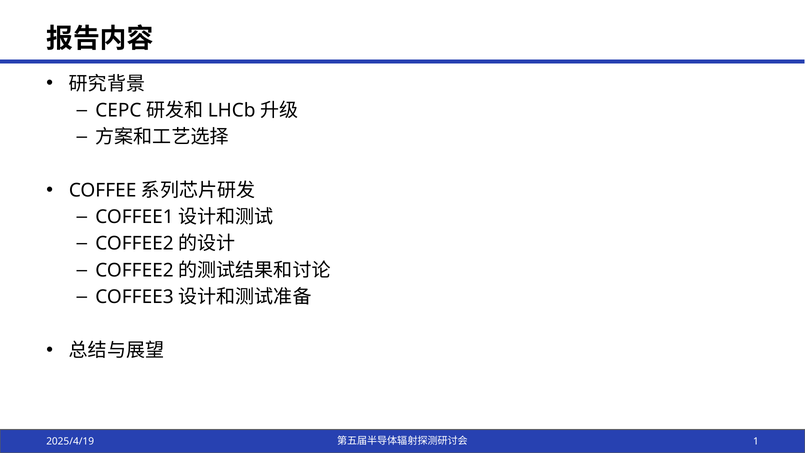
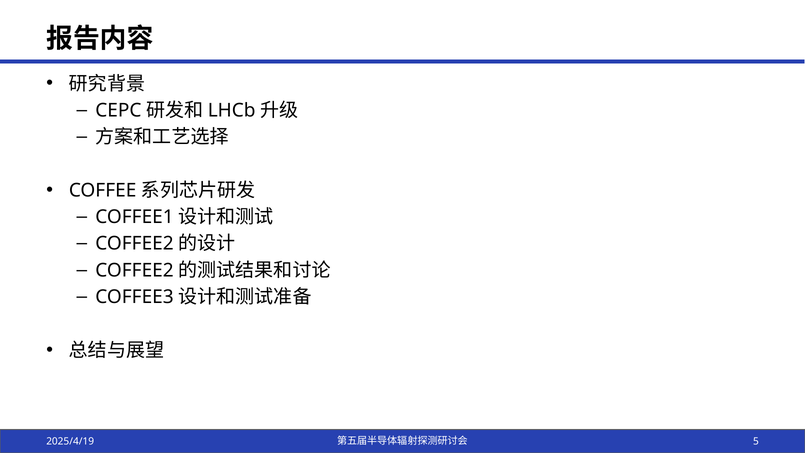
1: 1 -> 5
